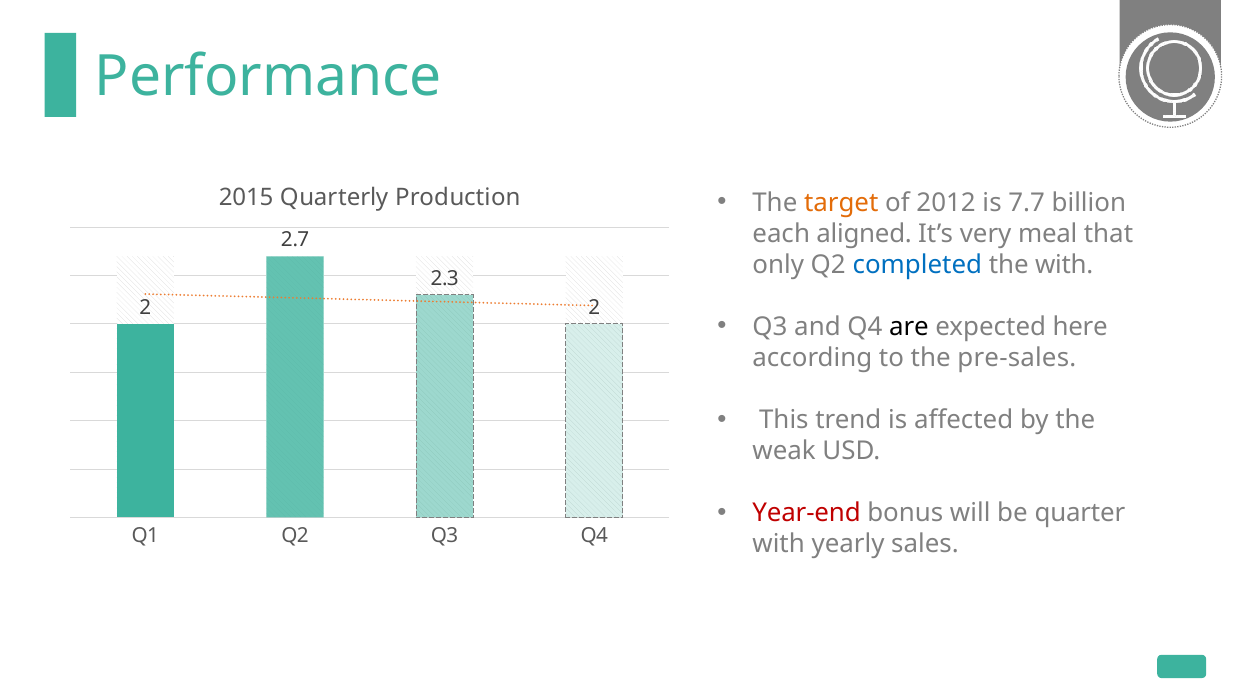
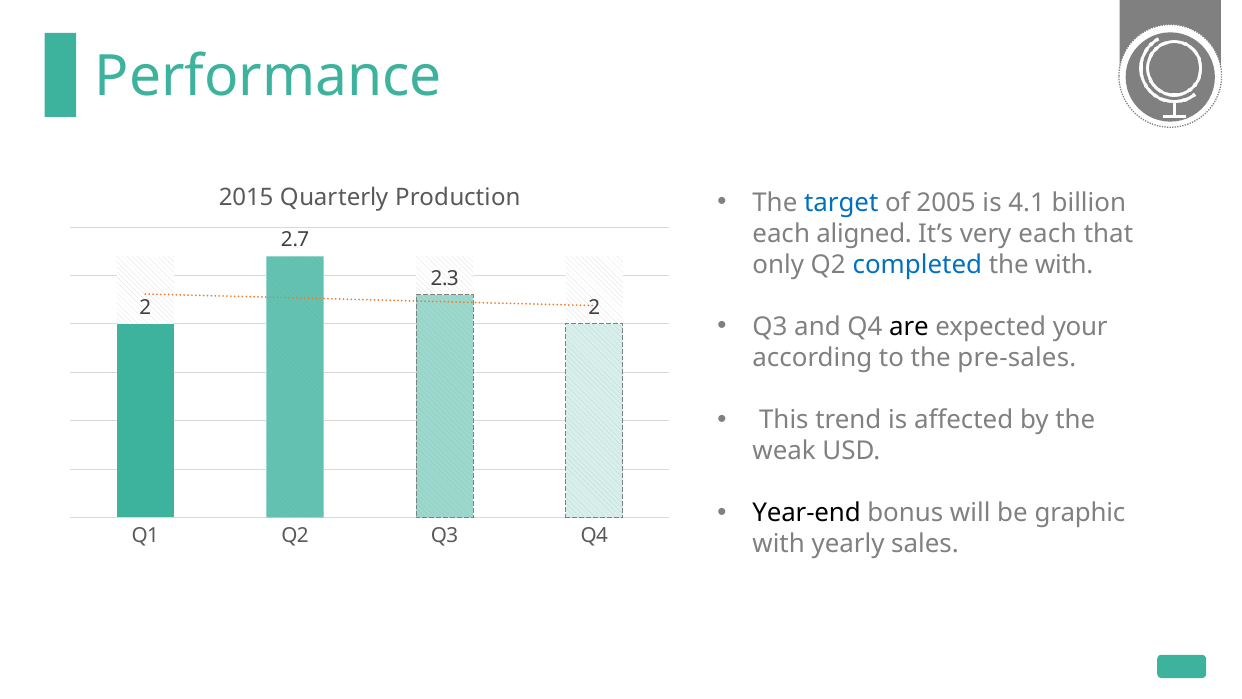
target colour: orange -> blue
2012: 2012 -> 2005
7.7: 7.7 -> 4.1
very meal: meal -> each
here: here -> your
Year-end colour: red -> black
quarter: quarter -> graphic
